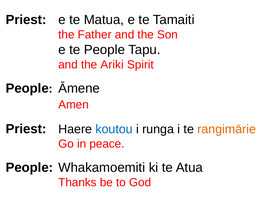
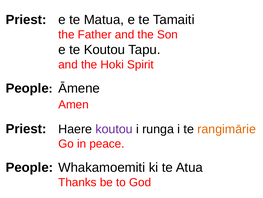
te People: People -> Koutou
Ariki: Ariki -> Hoki
koutou at (114, 129) colour: blue -> purple
